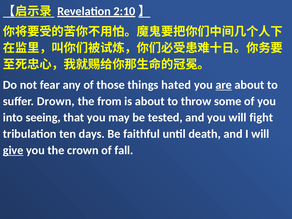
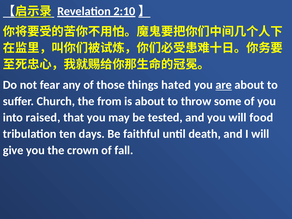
Drown: Drown -> Church
seeing: seeing -> raised
fight: fight -> food
give underline: present -> none
